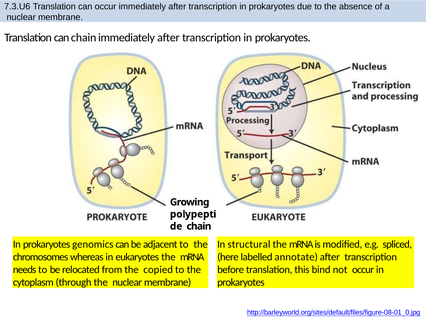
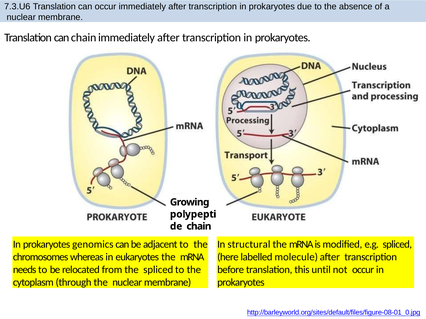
annotate: annotate -> molecule
the copied: copied -> spliced
bind: bind -> until
